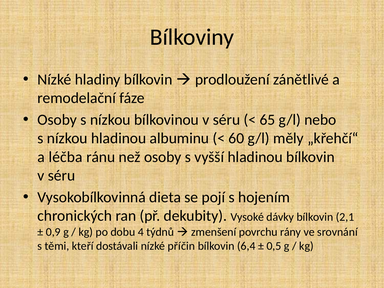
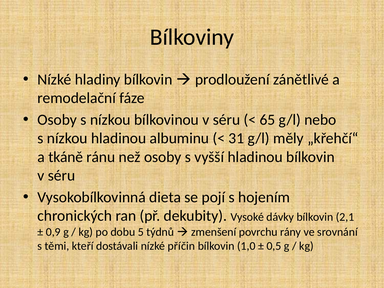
60: 60 -> 31
léčba: léčba -> tkáně
4: 4 -> 5
6,4: 6,4 -> 1,0
